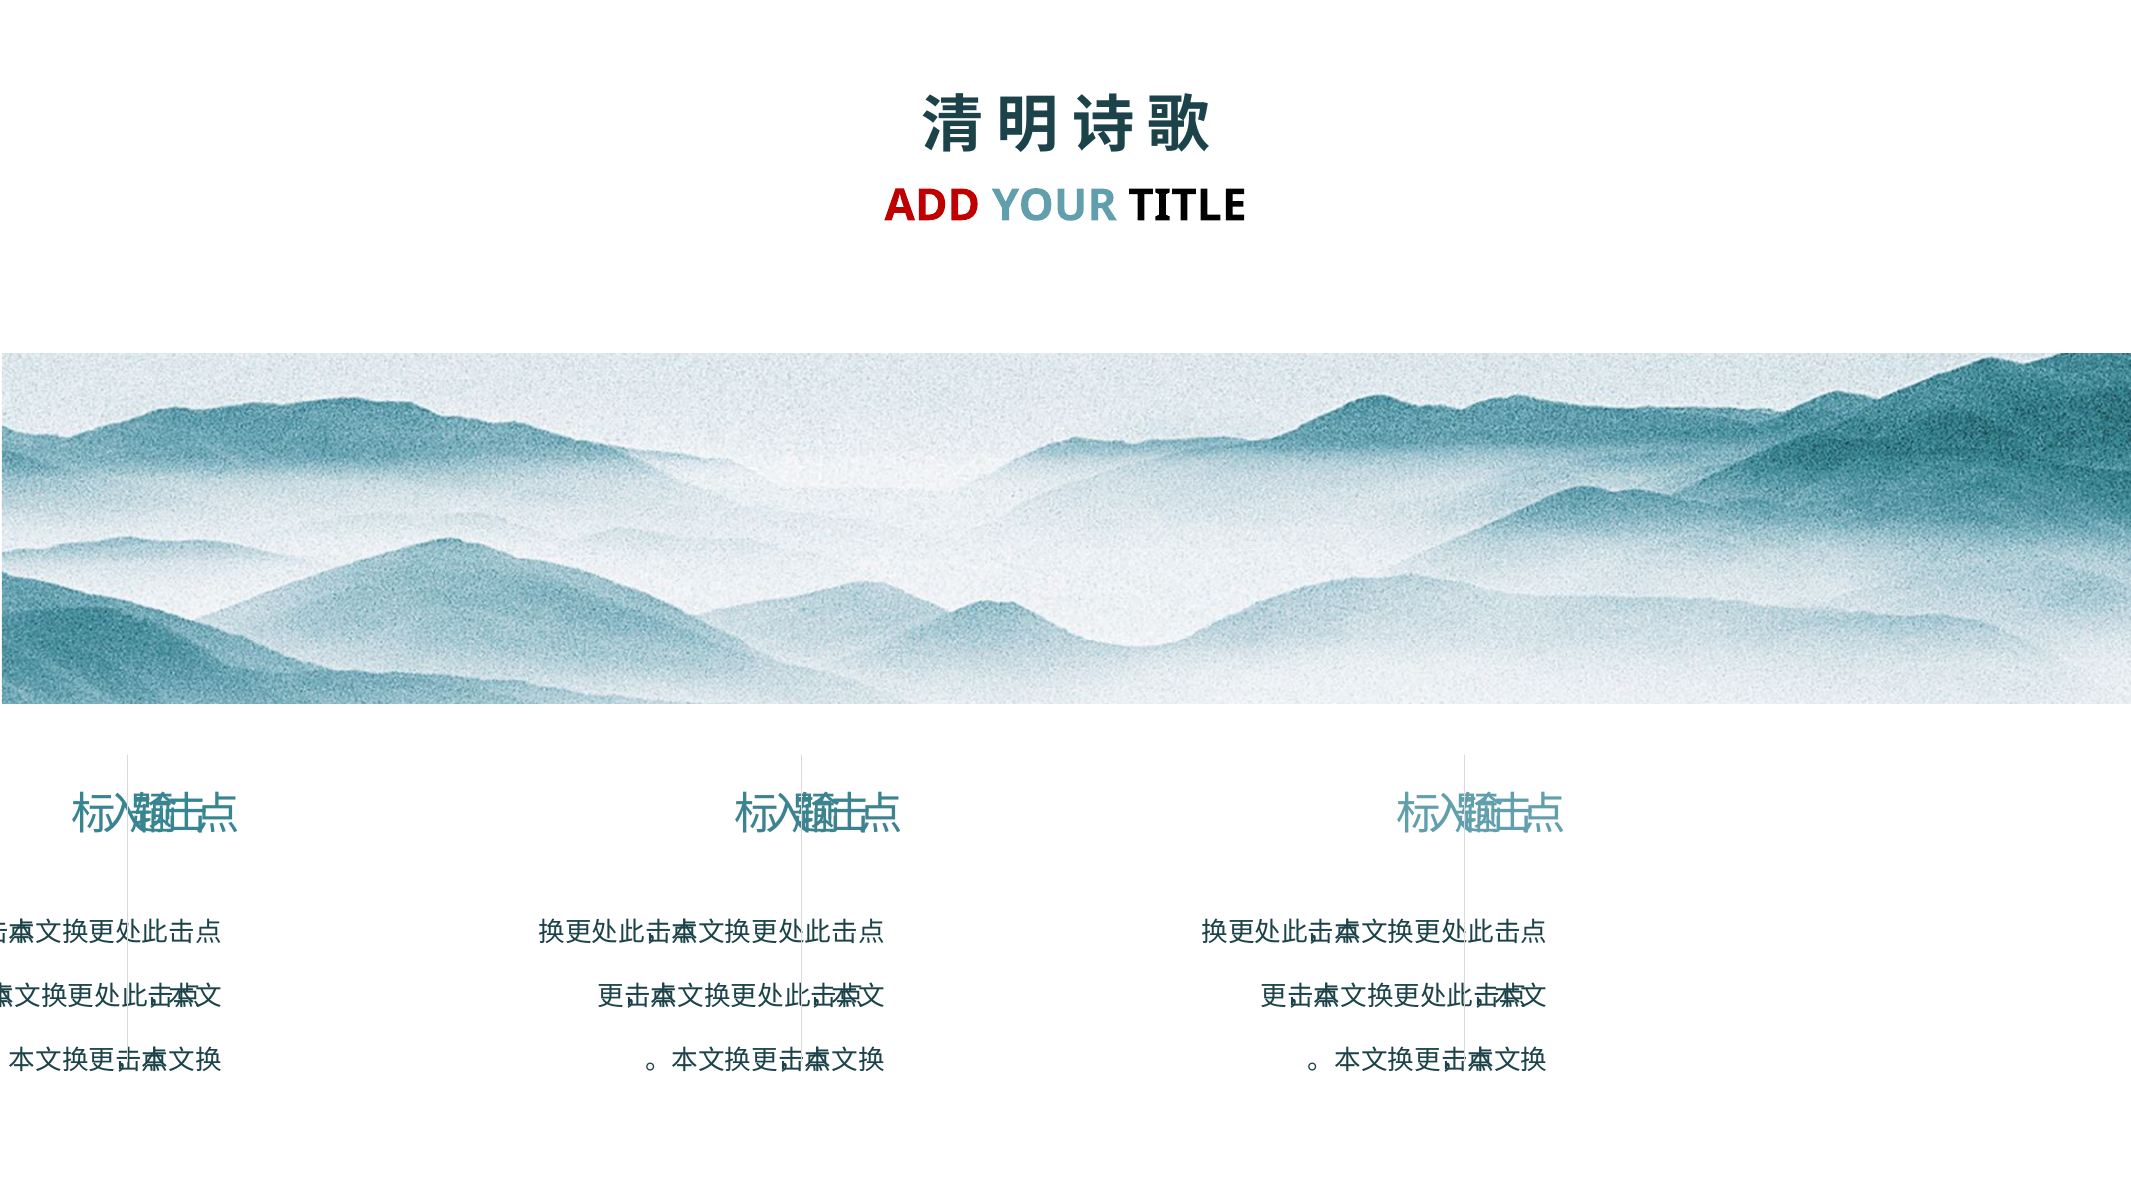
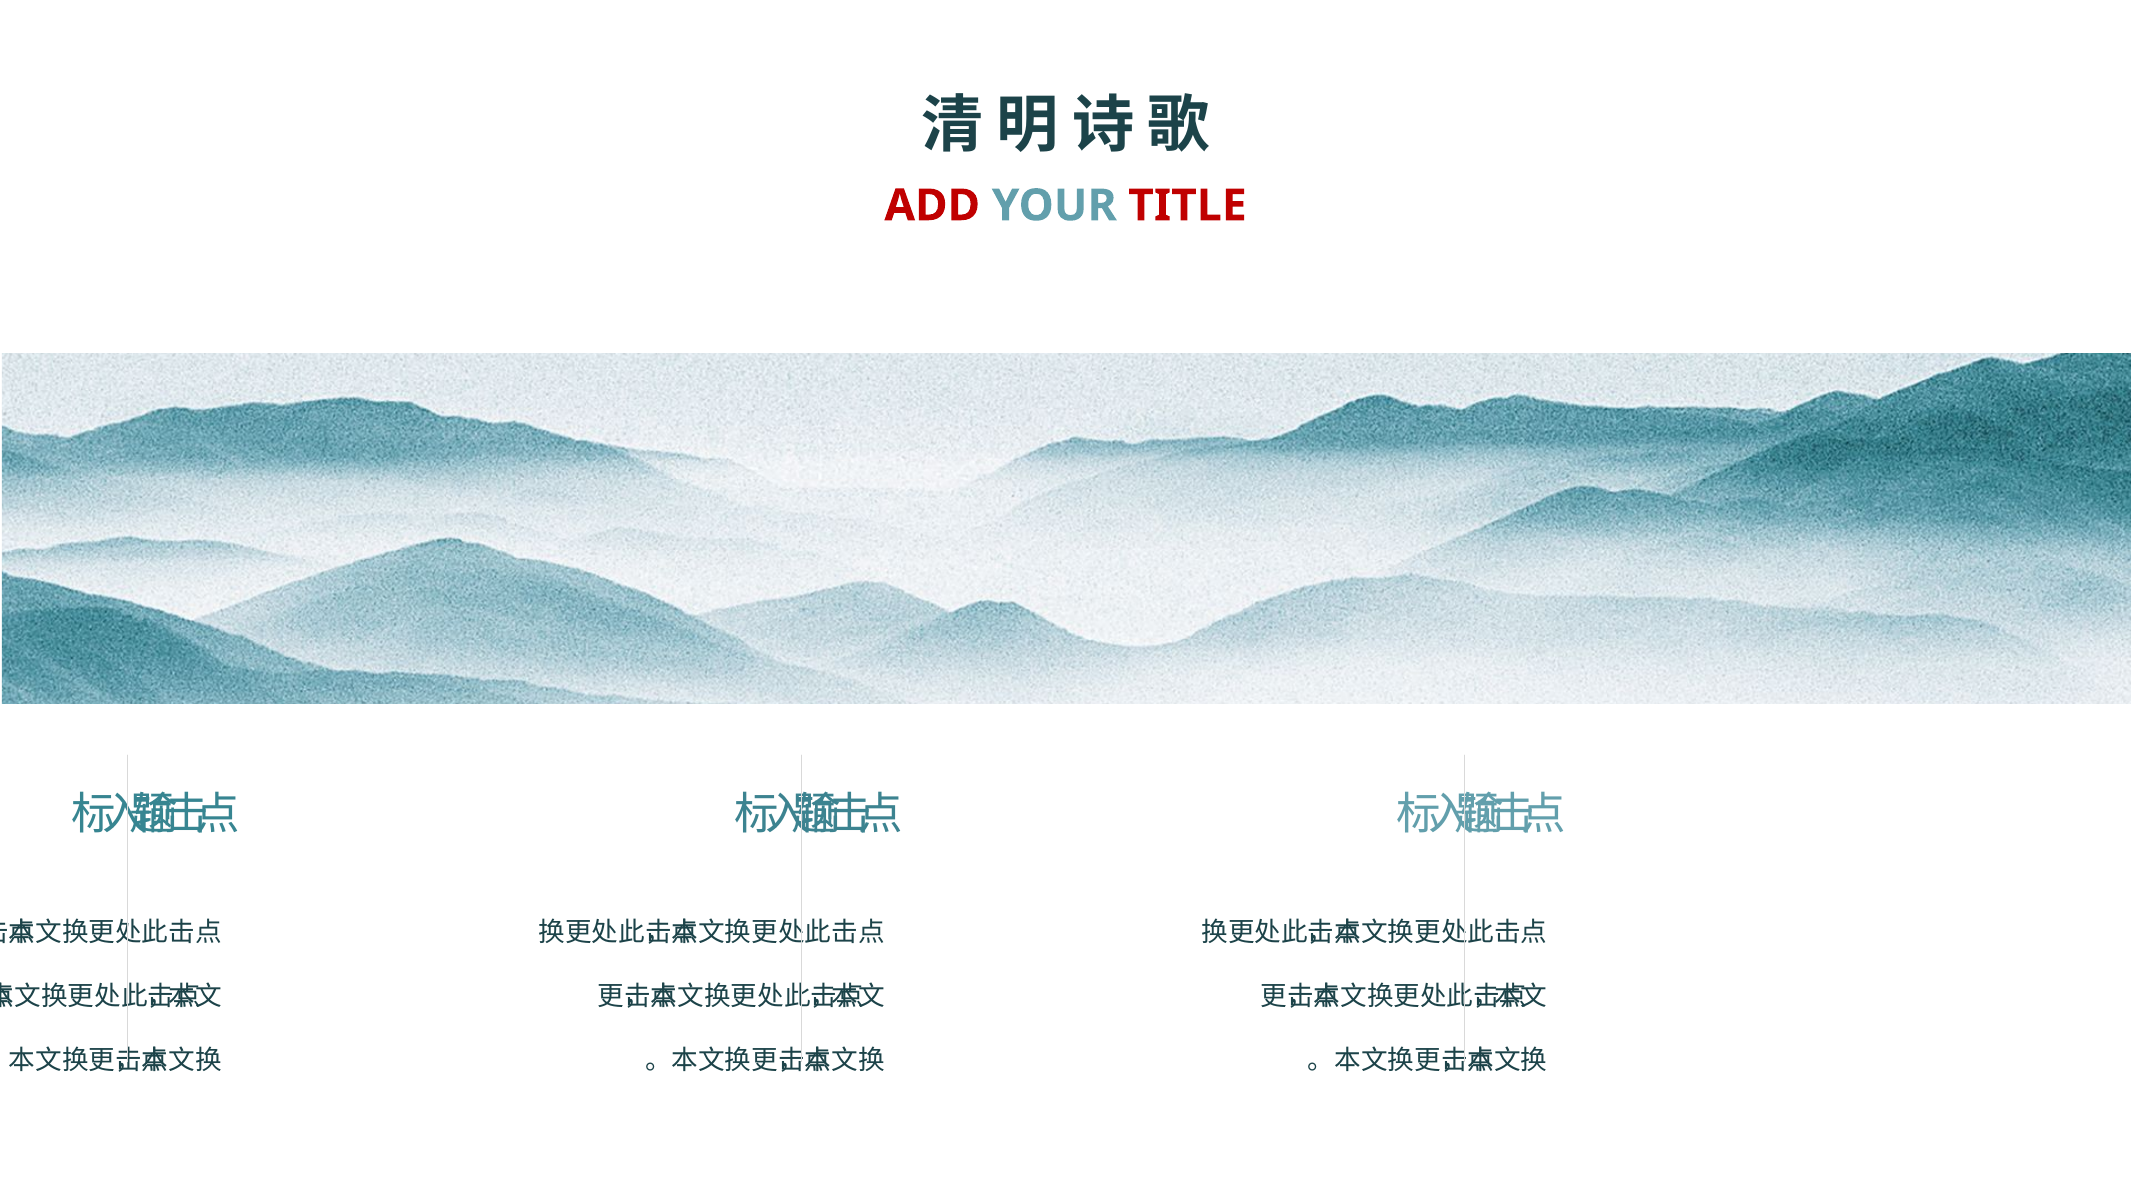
TITLE colour: black -> red
